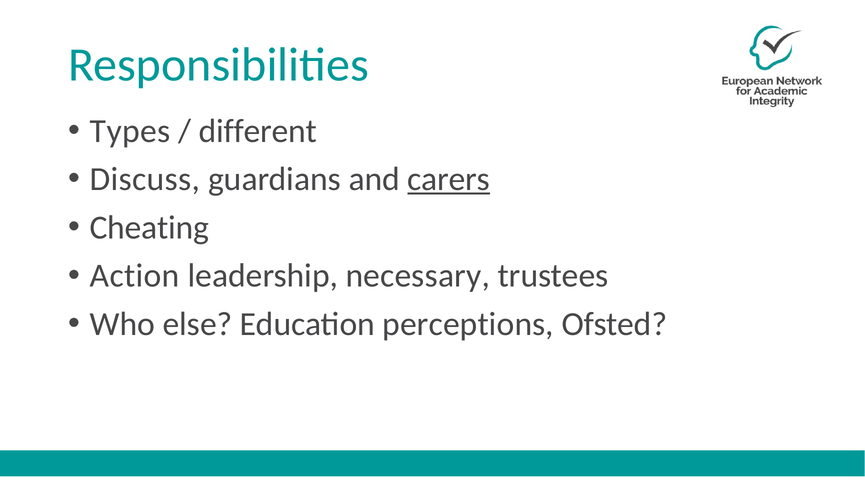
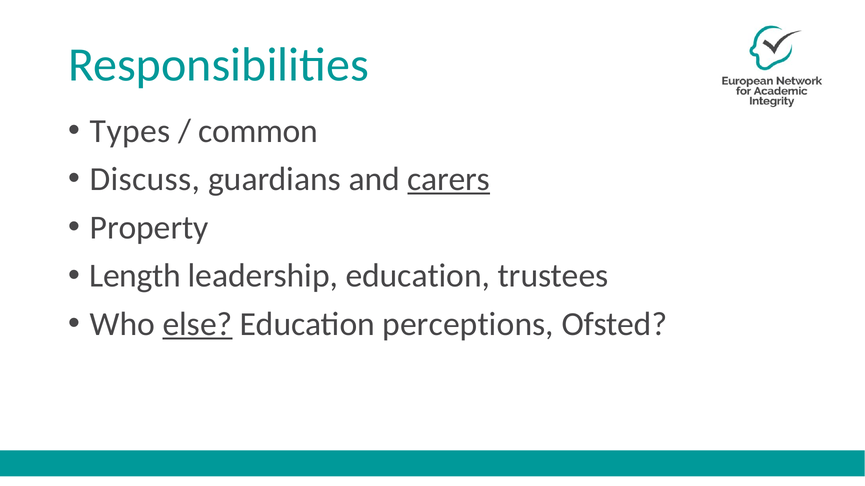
different: different -> common
Cheating: Cheating -> Property
Action: Action -> Length
leadership necessary: necessary -> education
else underline: none -> present
